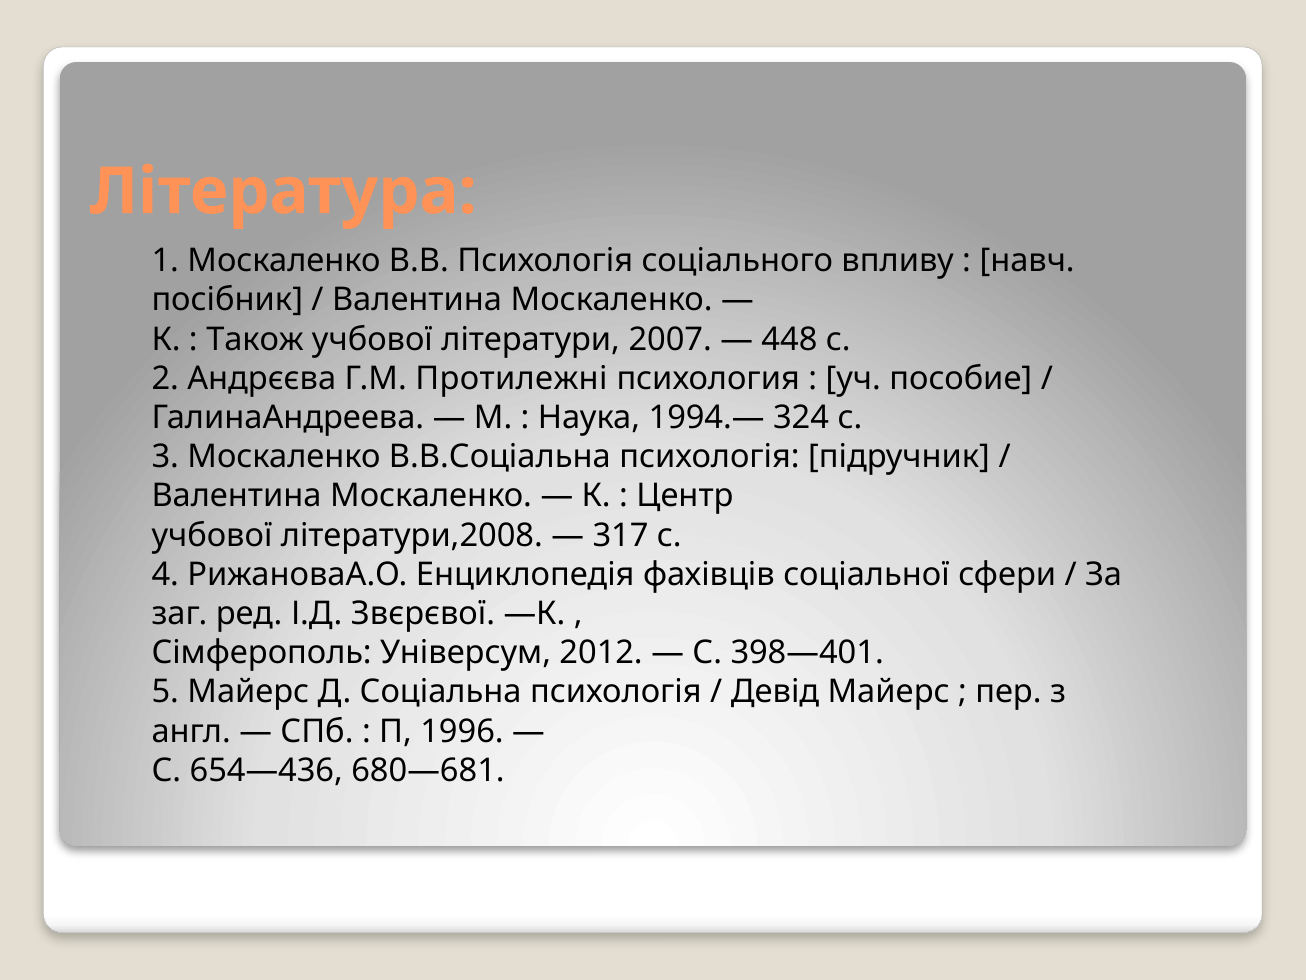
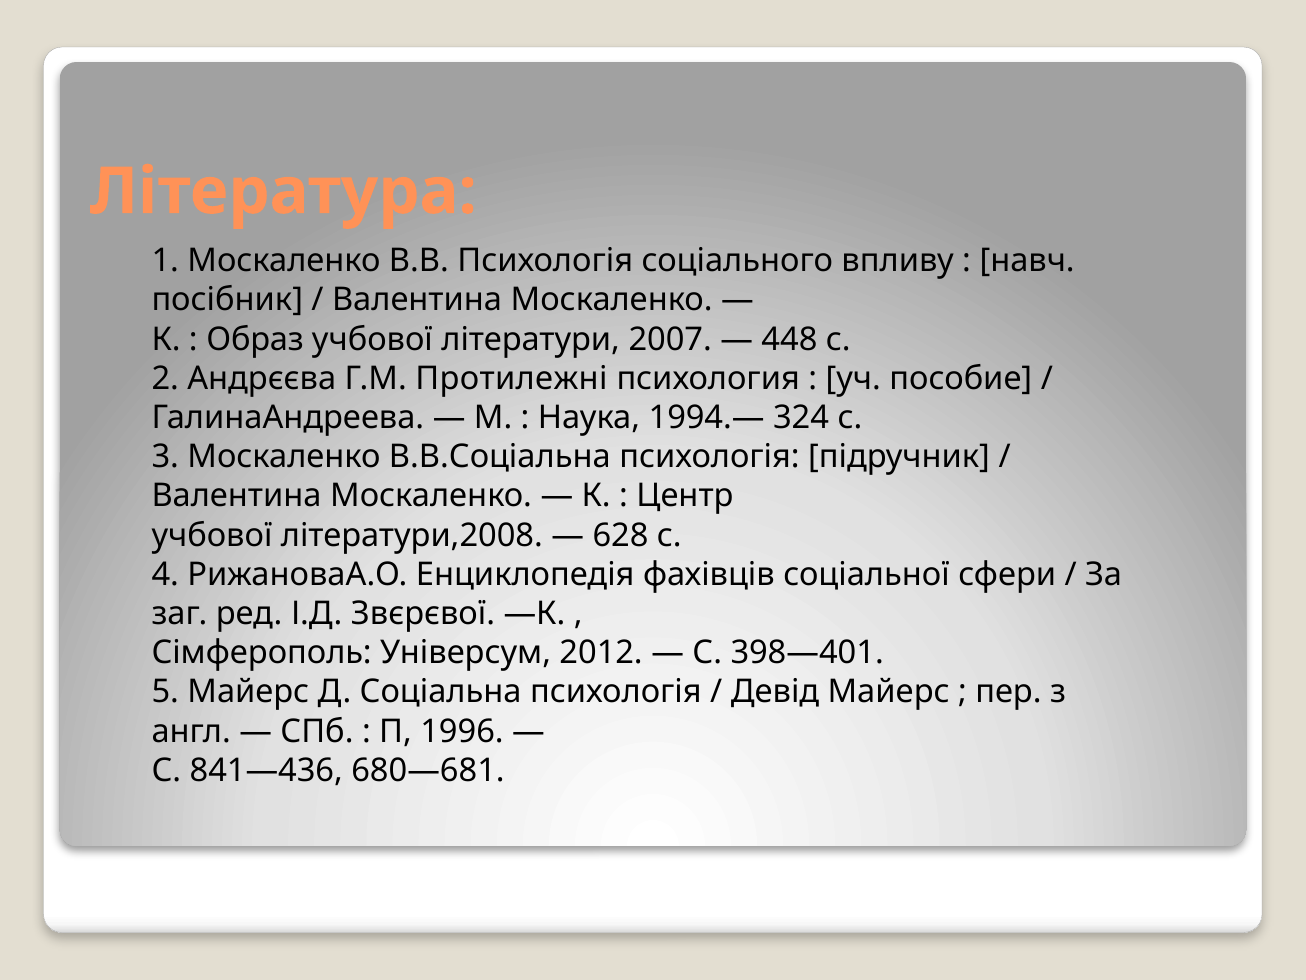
Також: Також -> Образ
317: 317 -> 628
654—436: 654—436 -> 841—436
